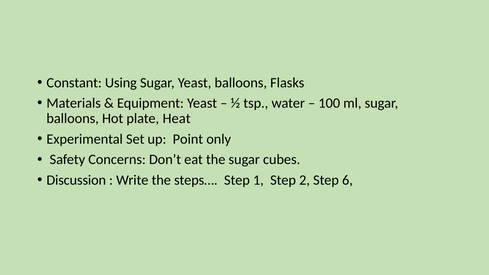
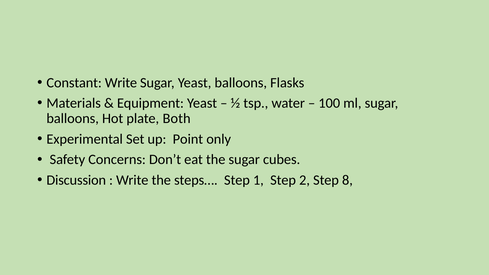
Constant Using: Using -> Write
Heat: Heat -> Both
6: 6 -> 8
